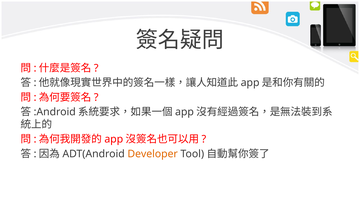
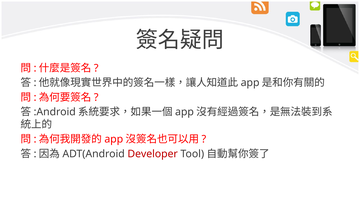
Developer colour: orange -> red
